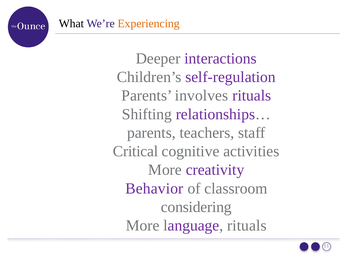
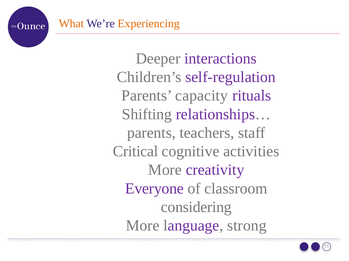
What colour: black -> orange
involves: involves -> capacity
Behavior: Behavior -> Everyone
language rituals: rituals -> strong
